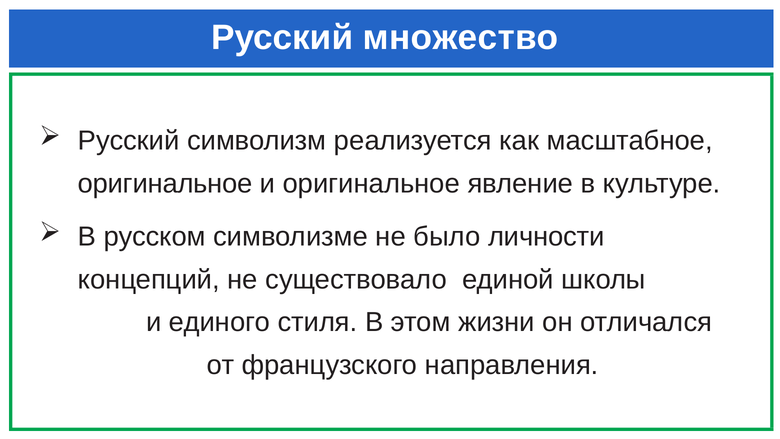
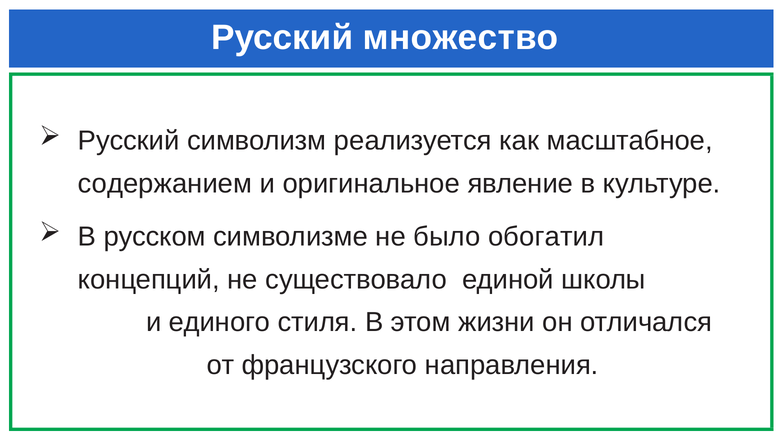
оригинальное at (165, 183): оригинальное -> содержанием
личности: личности -> обогатил
